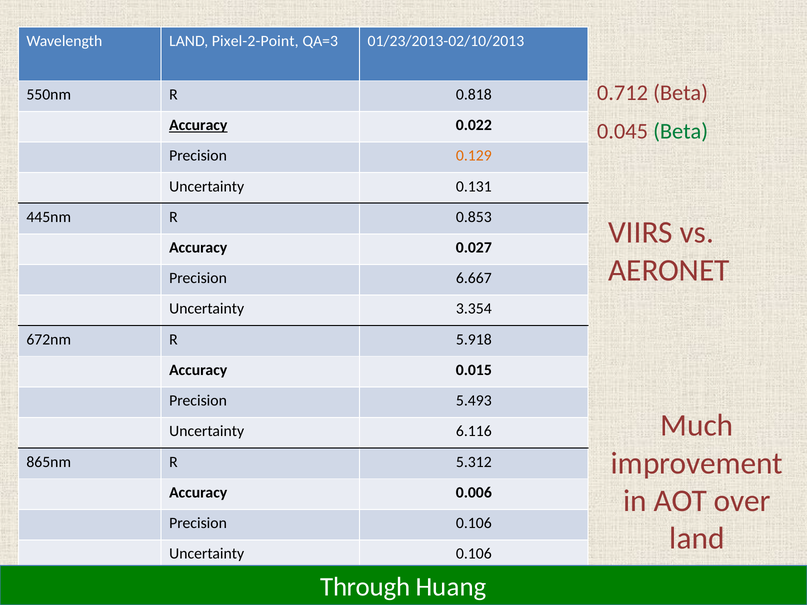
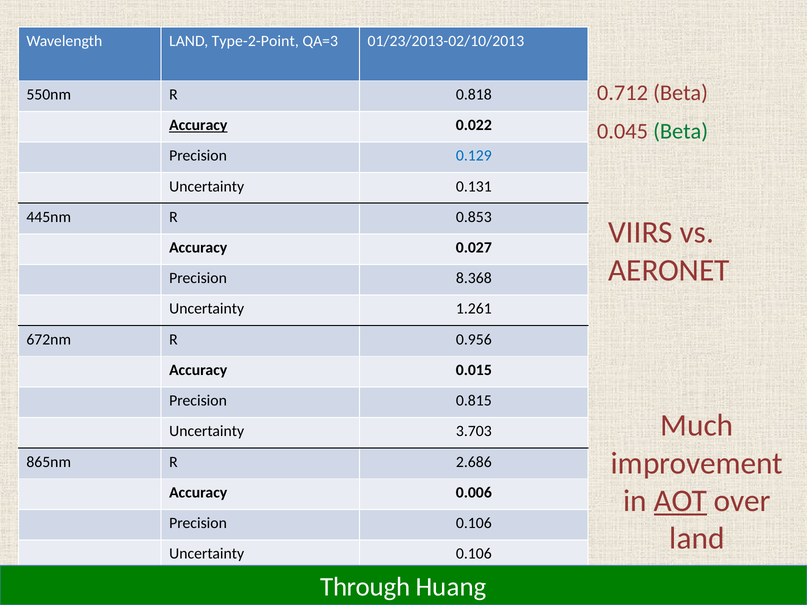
Pixel-2-Point: Pixel-2-Point -> Type-2-Point
0.129 colour: orange -> blue
6.667: 6.667 -> 8.368
3.354: 3.354 -> 1.261
5.918: 5.918 -> 0.956
5.493: 5.493 -> 0.815
6.116: 6.116 -> 3.703
5.312: 5.312 -> 2.686
AOT underline: none -> present
